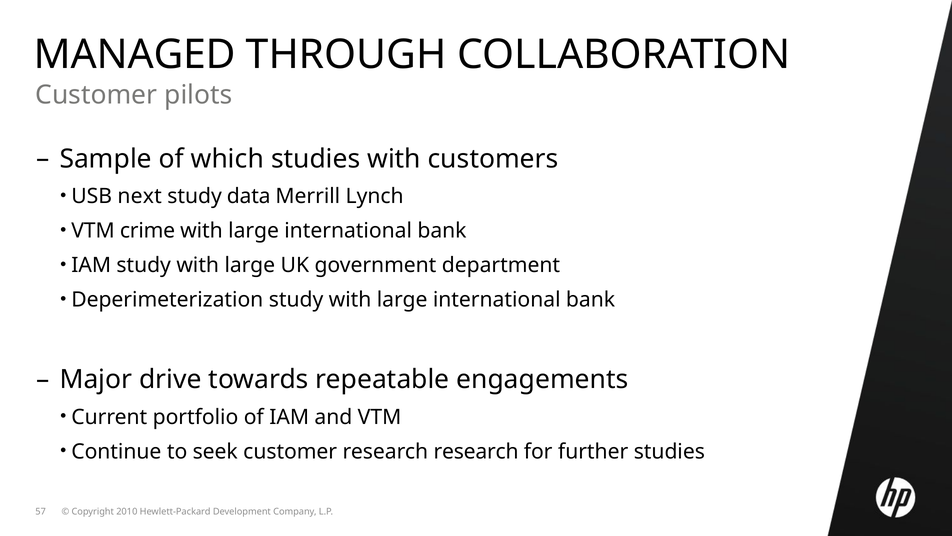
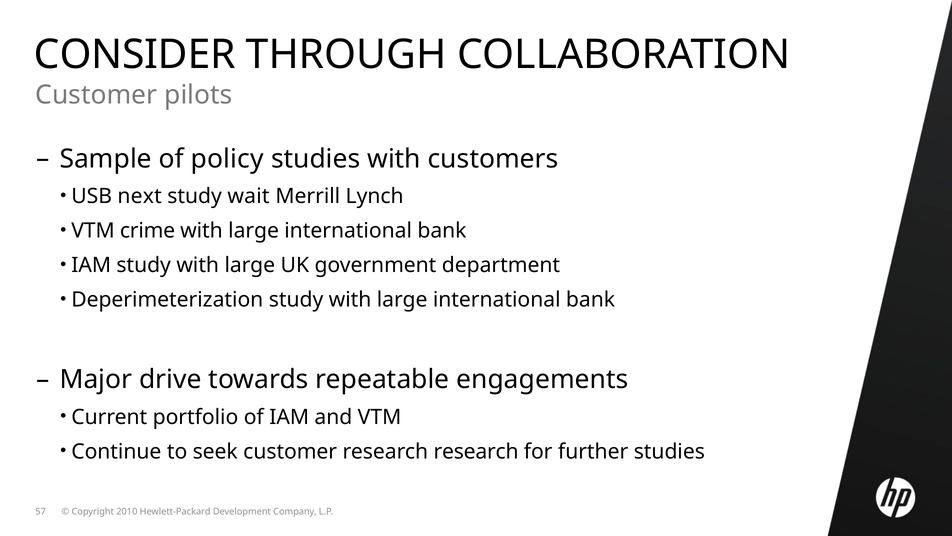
MANAGED: MANAGED -> CONSIDER
which: which -> policy
data: data -> wait
